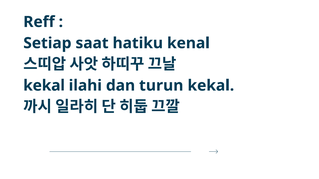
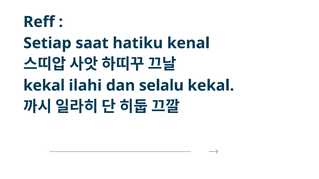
turun: turun -> selalu
